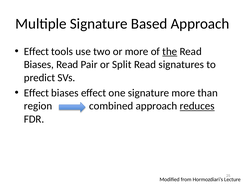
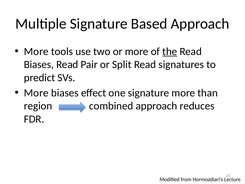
Effect at (36, 51): Effect -> More
Effect at (36, 93): Effect -> More
reduces underline: present -> none
